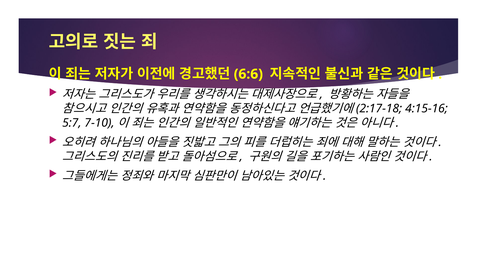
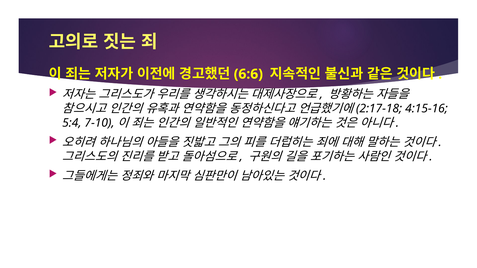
5:7: 5:7 -> 5:4
